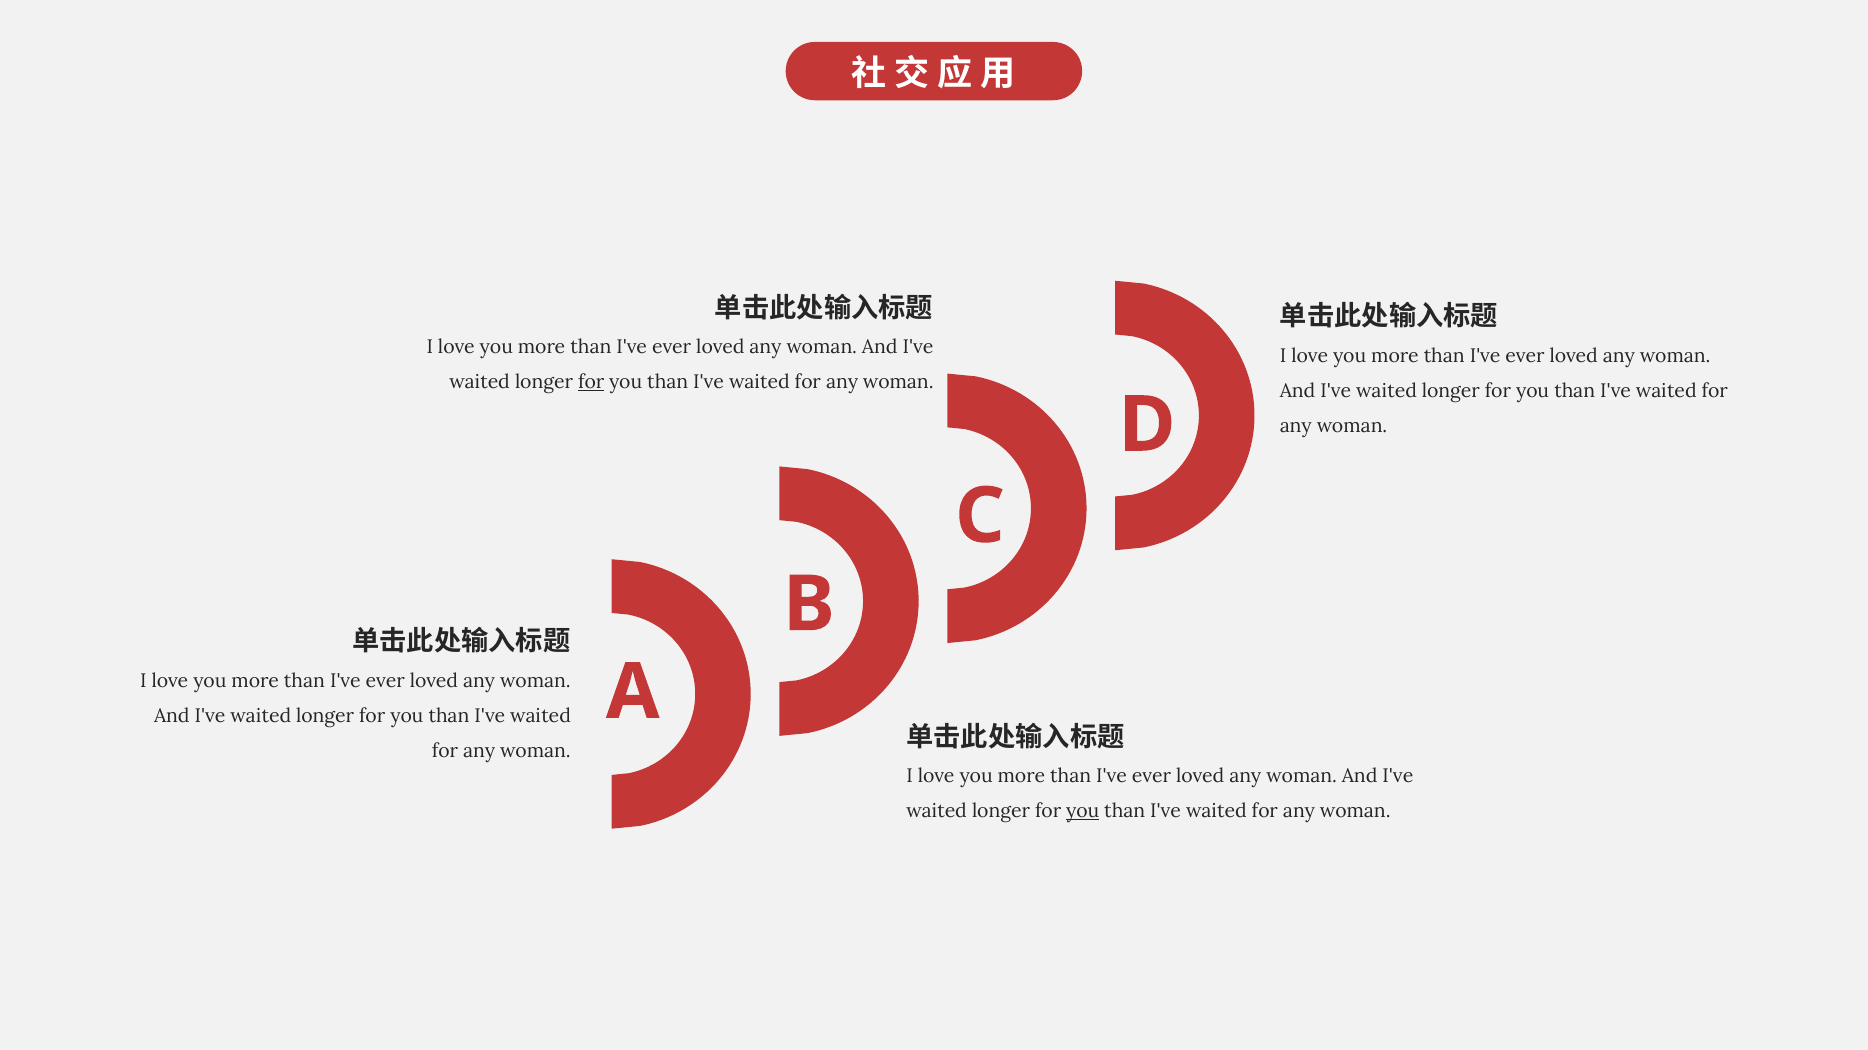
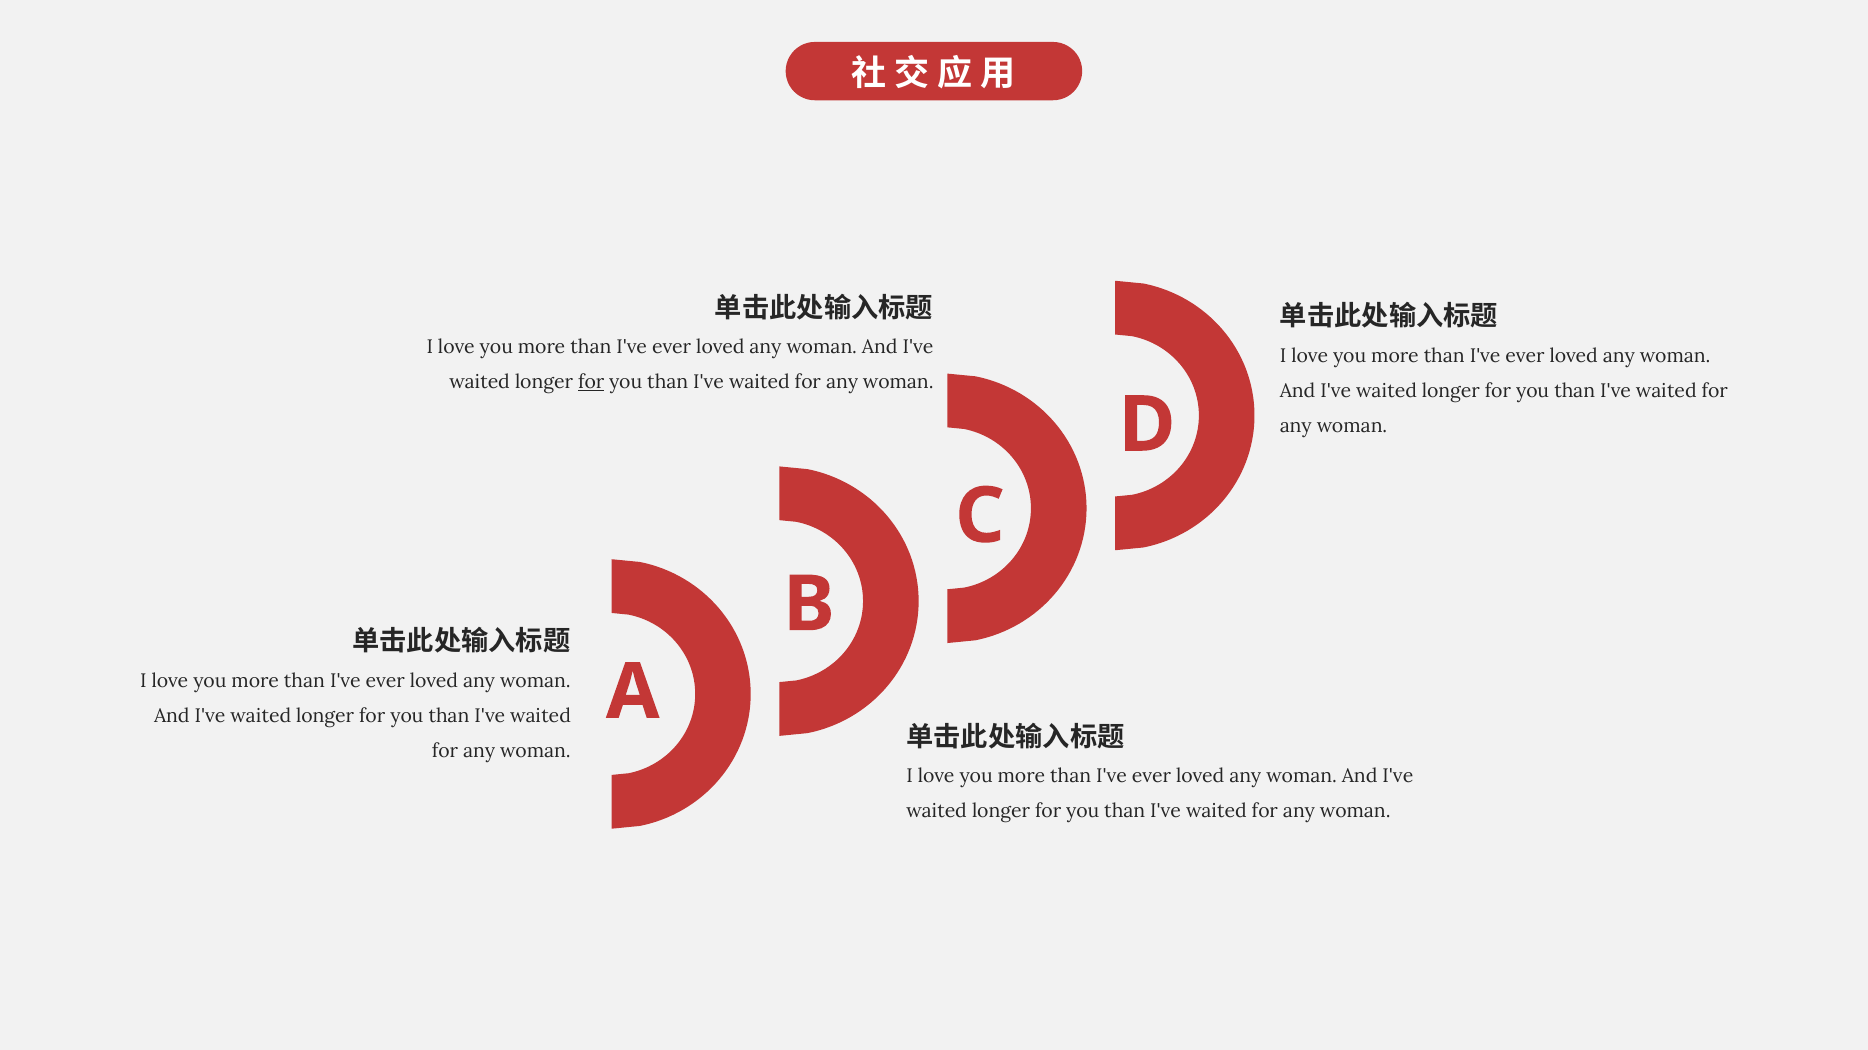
you at (1083, 812) underline: present -> none
